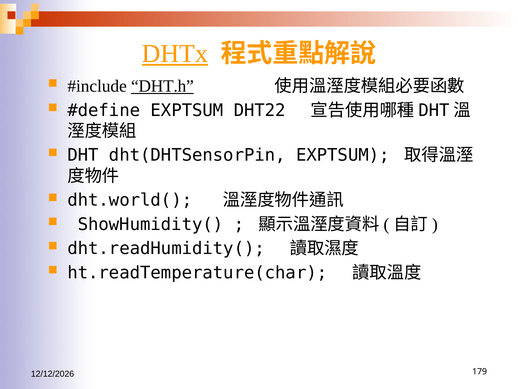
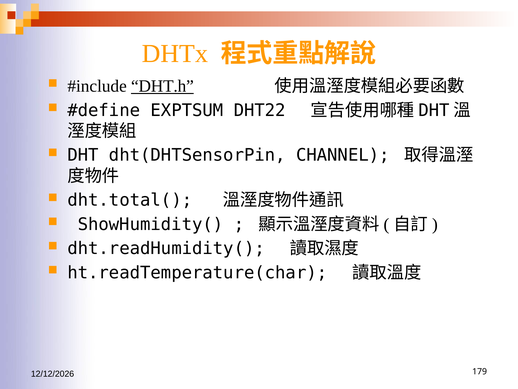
DHTx underline: present -> none
dht(DHTSensorPin EXPTSUM: EXPTSUM -> CHANNEL
dht.world(: dht.world( -> dht.total(
